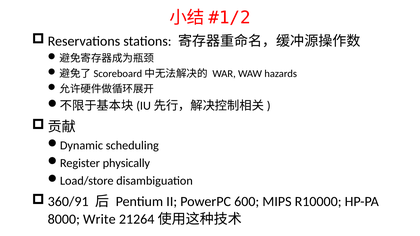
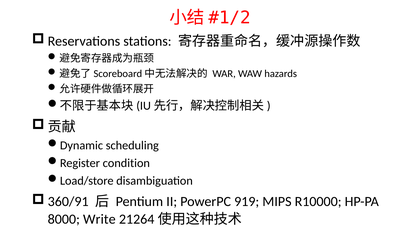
physically: physically -> condition
600: 600 -> 919
